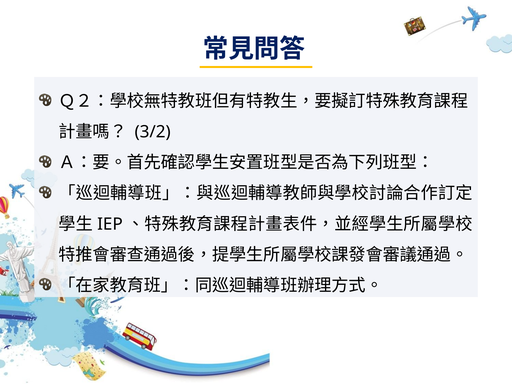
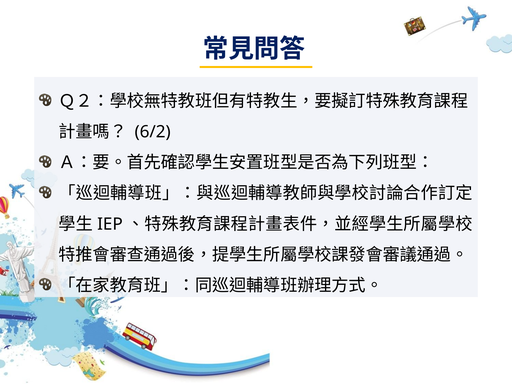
3/2: 3/2 -> 6/2
